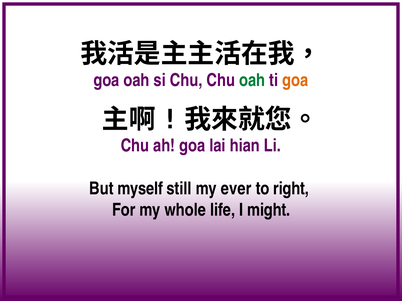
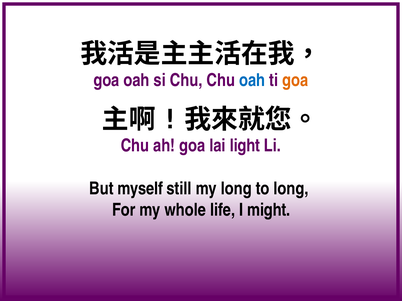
oah at (252, 80) colour: green -> blue
hian: hian -> light
my ever: ever -> long
to right: right -> long
